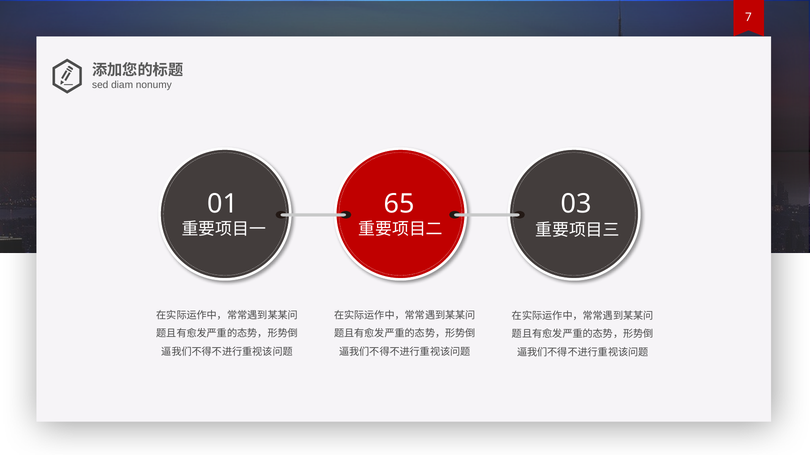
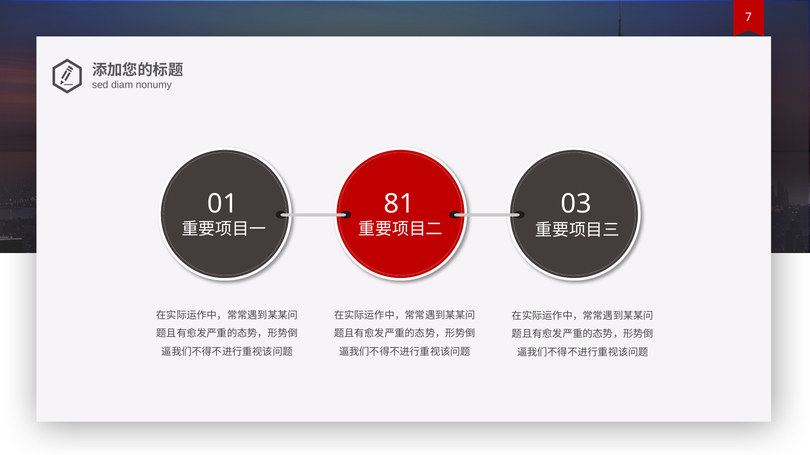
65: 65 -> 81
